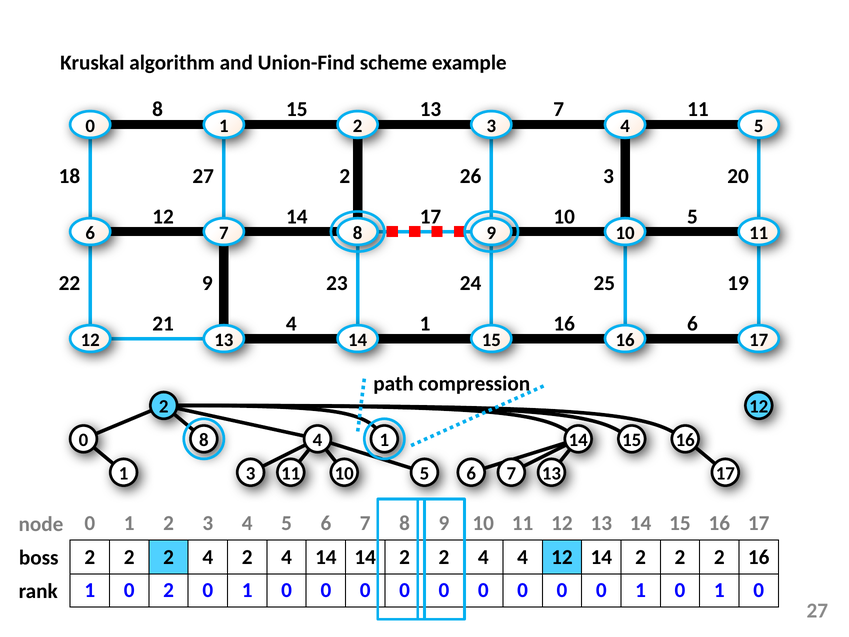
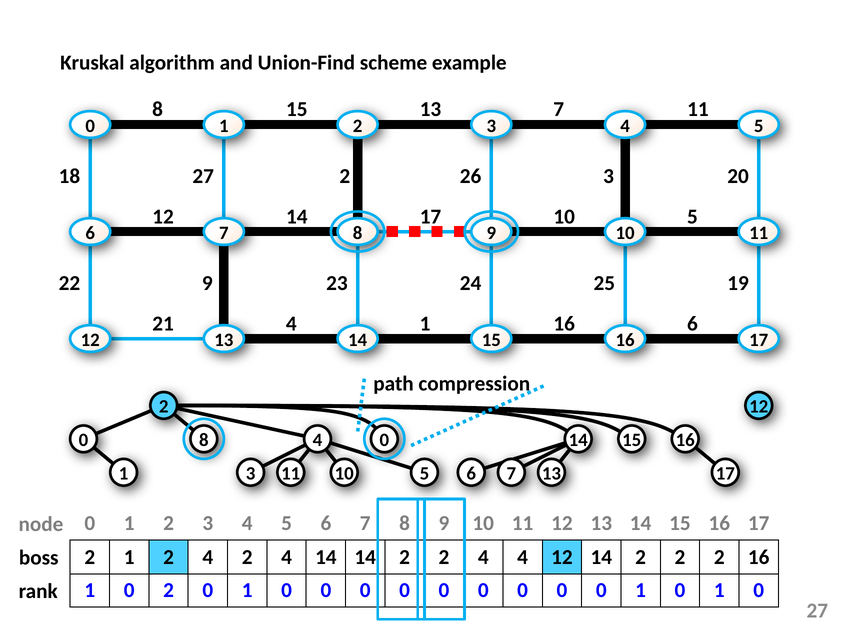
8 1: 1 -> 0
2 at (129, 557): 2 -> 1
